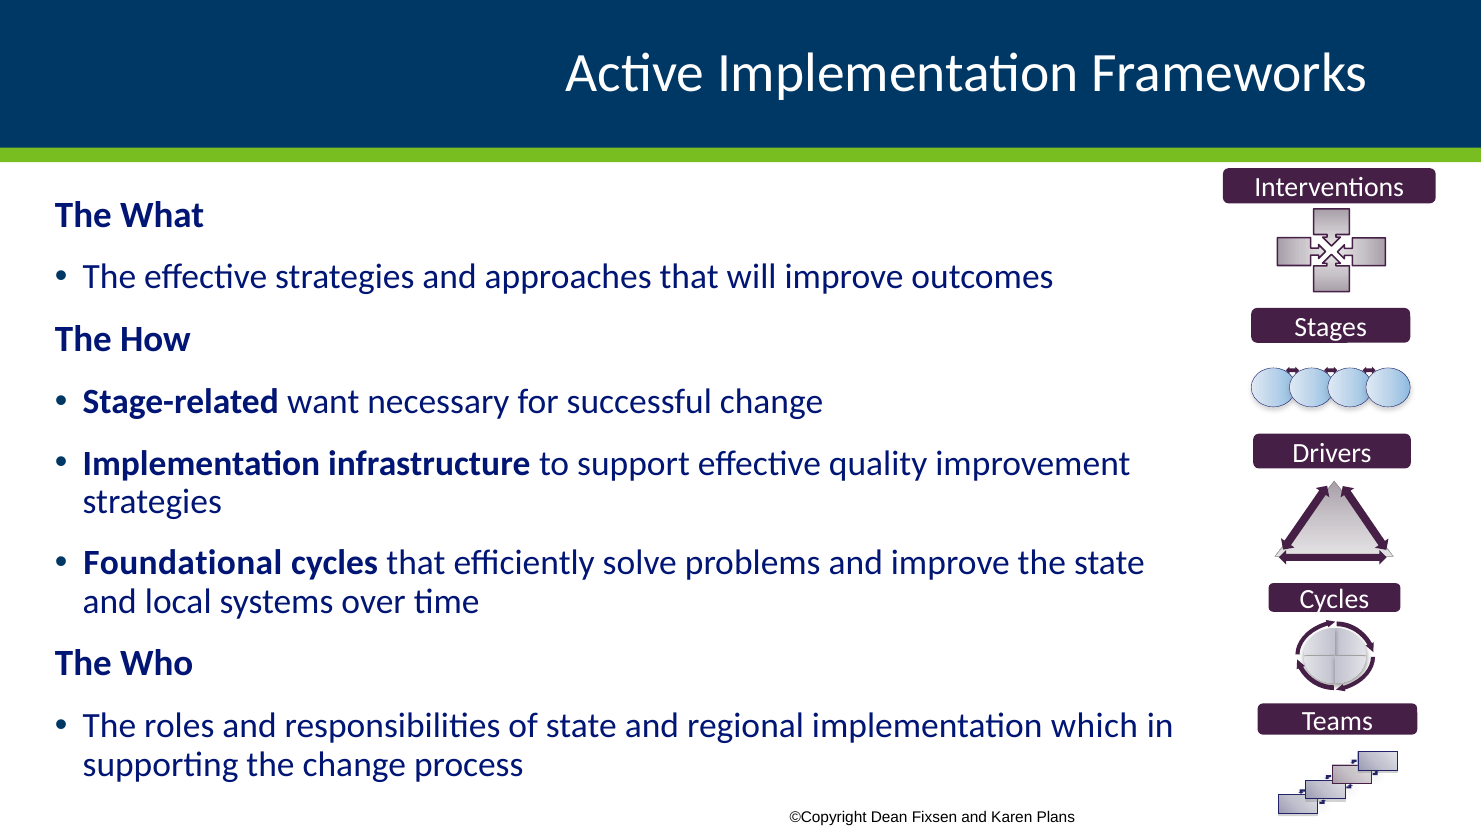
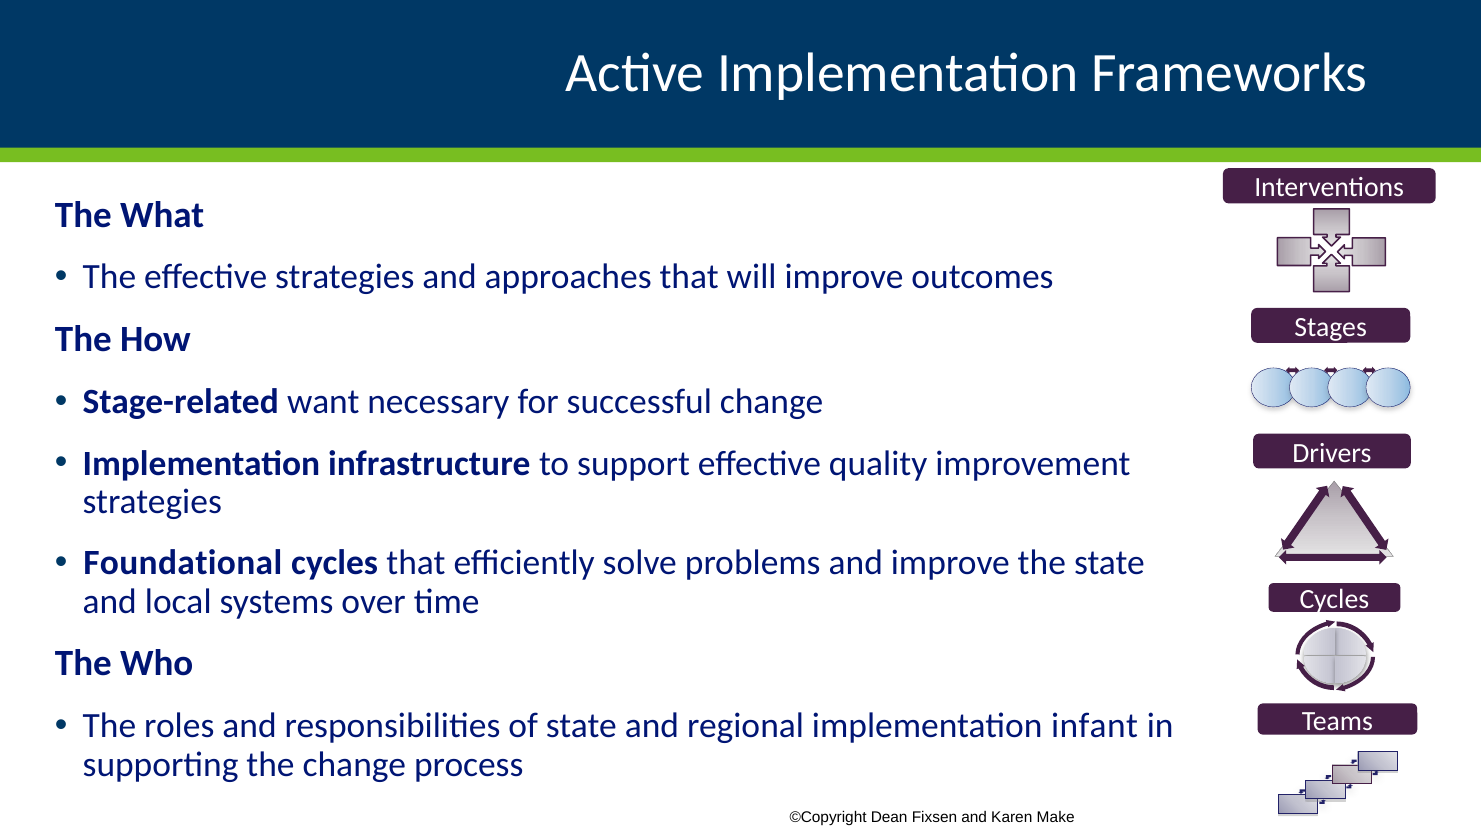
which: which -> infant
Plans: Plans -> Make
